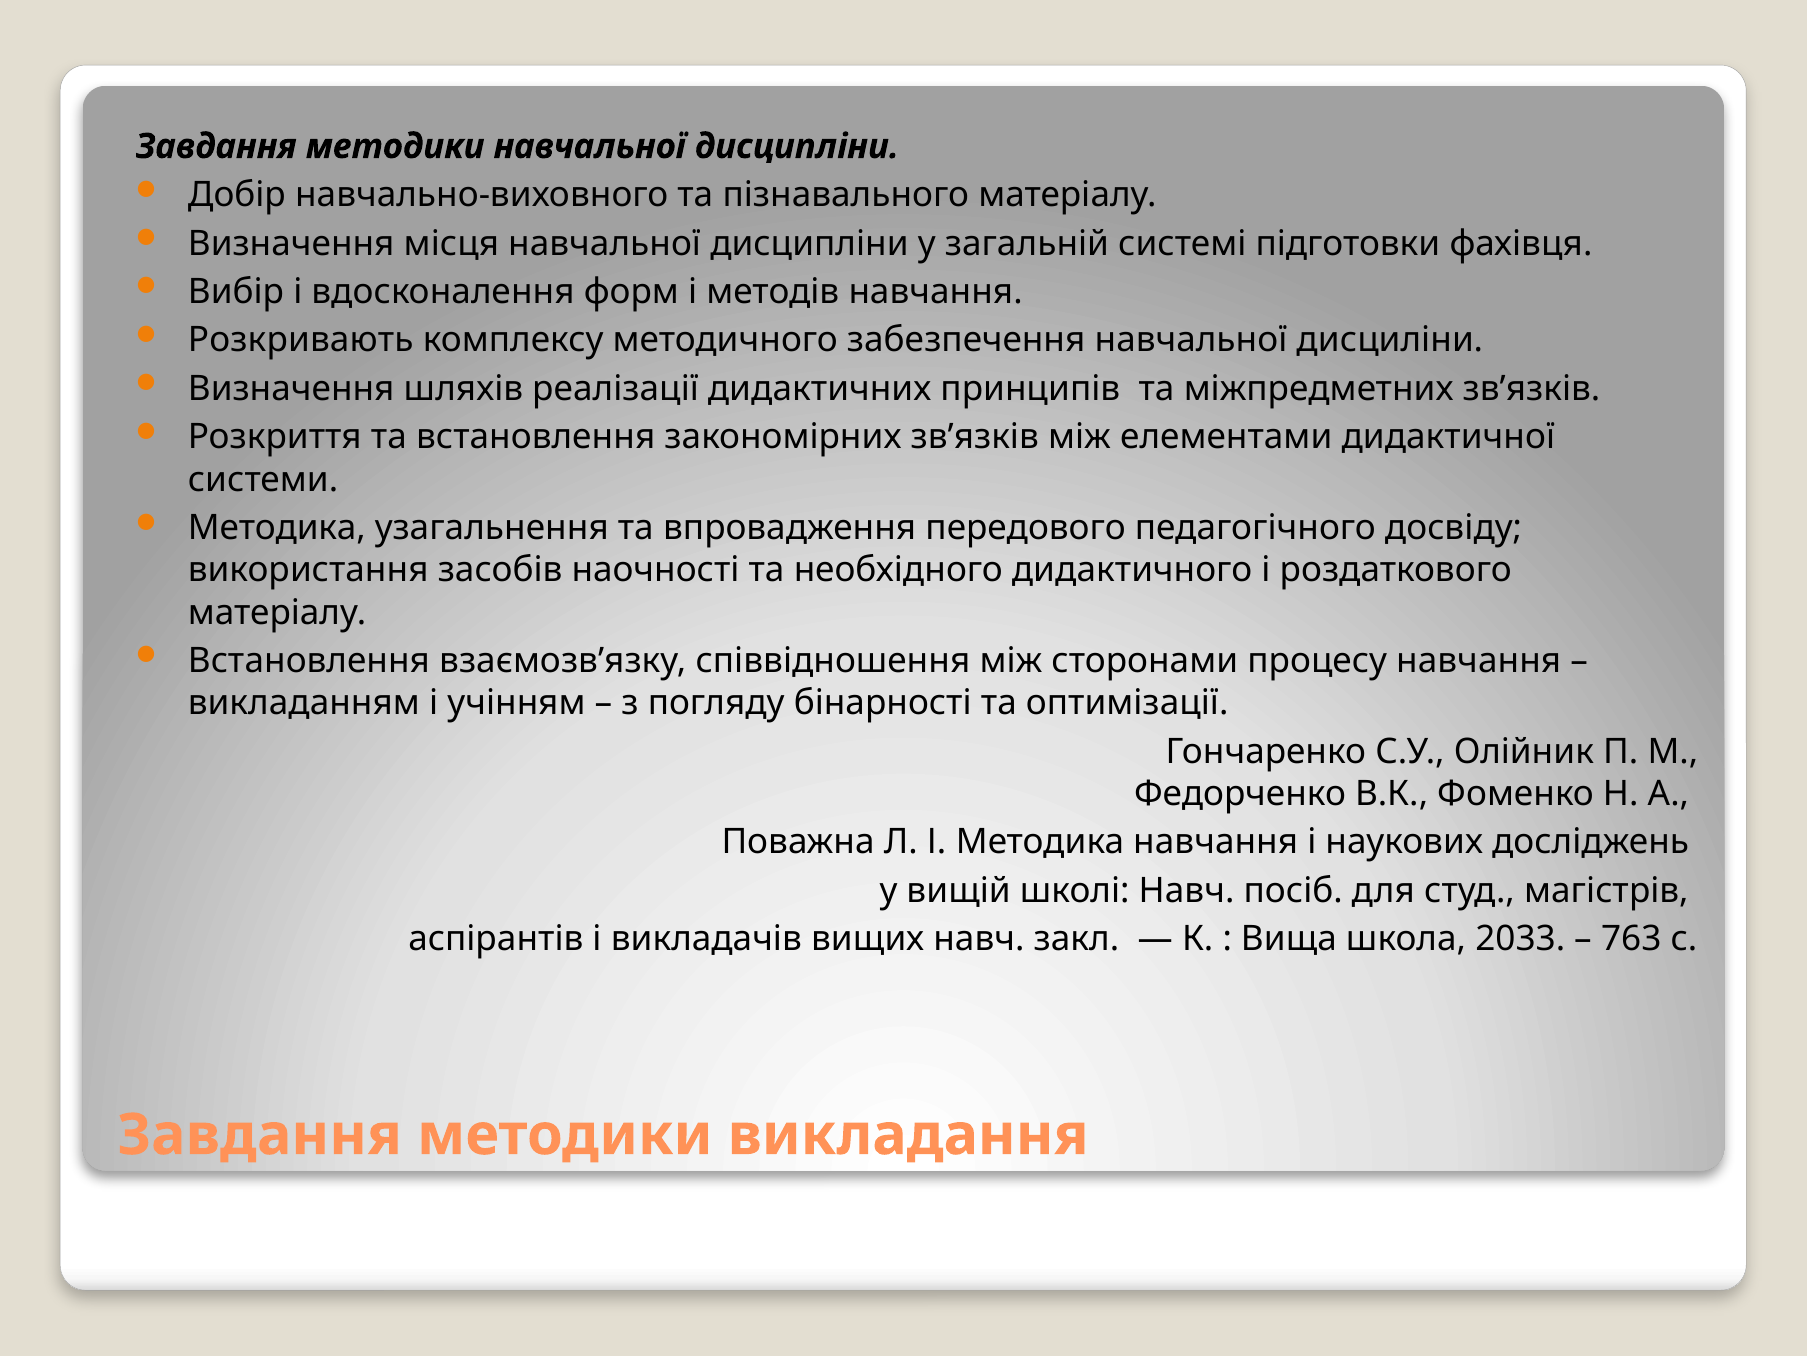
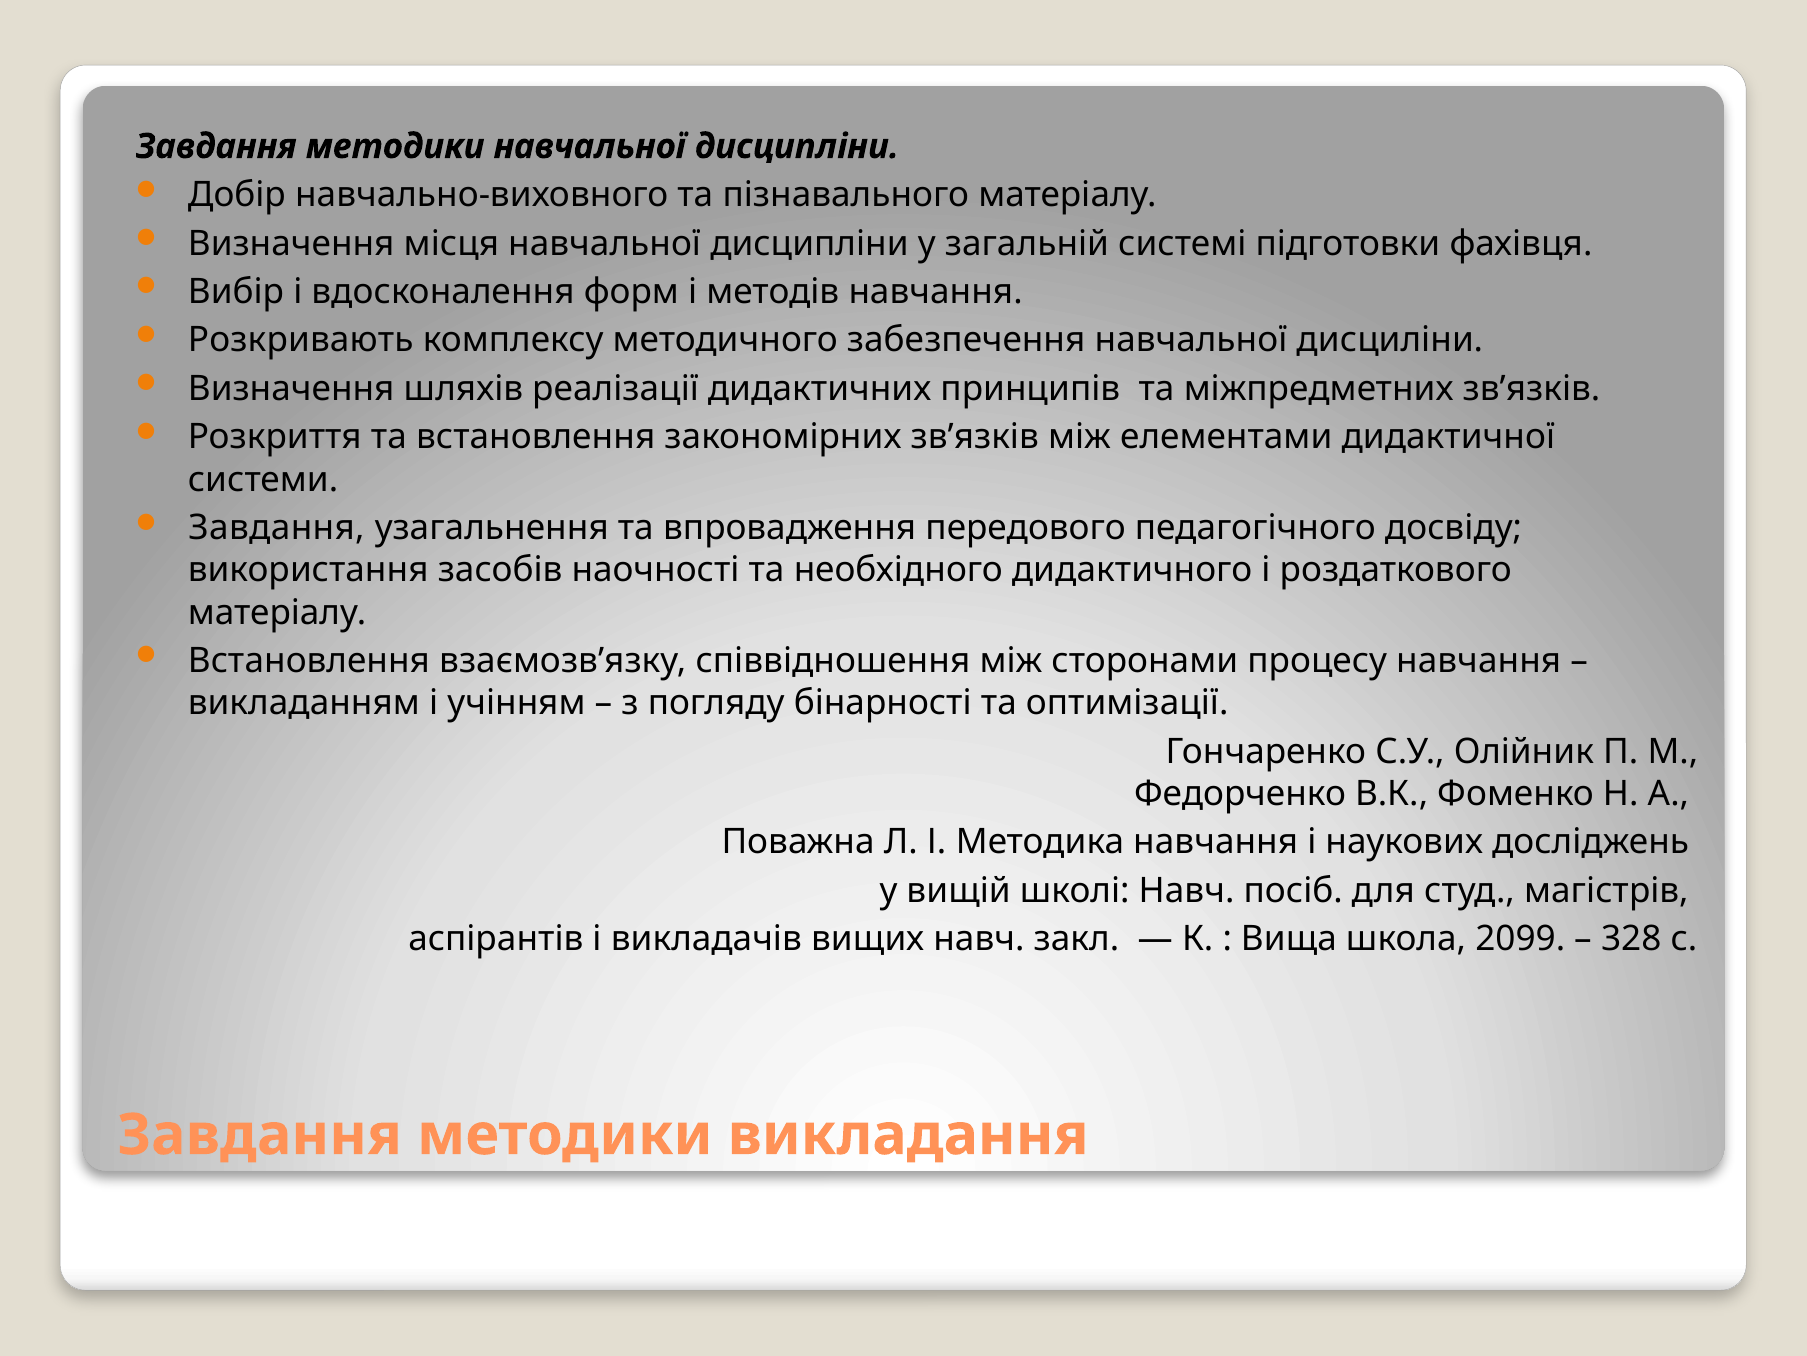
Методика at (277, 528): Методика -> Завдання
2033: 2033 -> 2099
763: 763 -> 328
